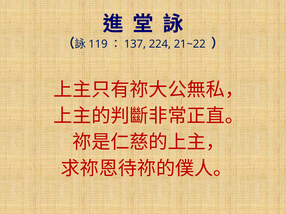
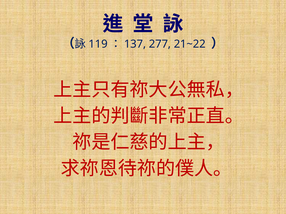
224: 224 -> 277
